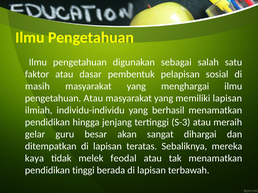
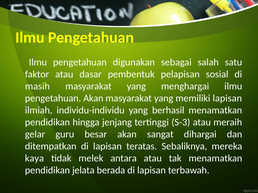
pengetahuan Atau: Atau -> Akan
feodal: feodal -> antara
tinggi: tinggi -> jelata
